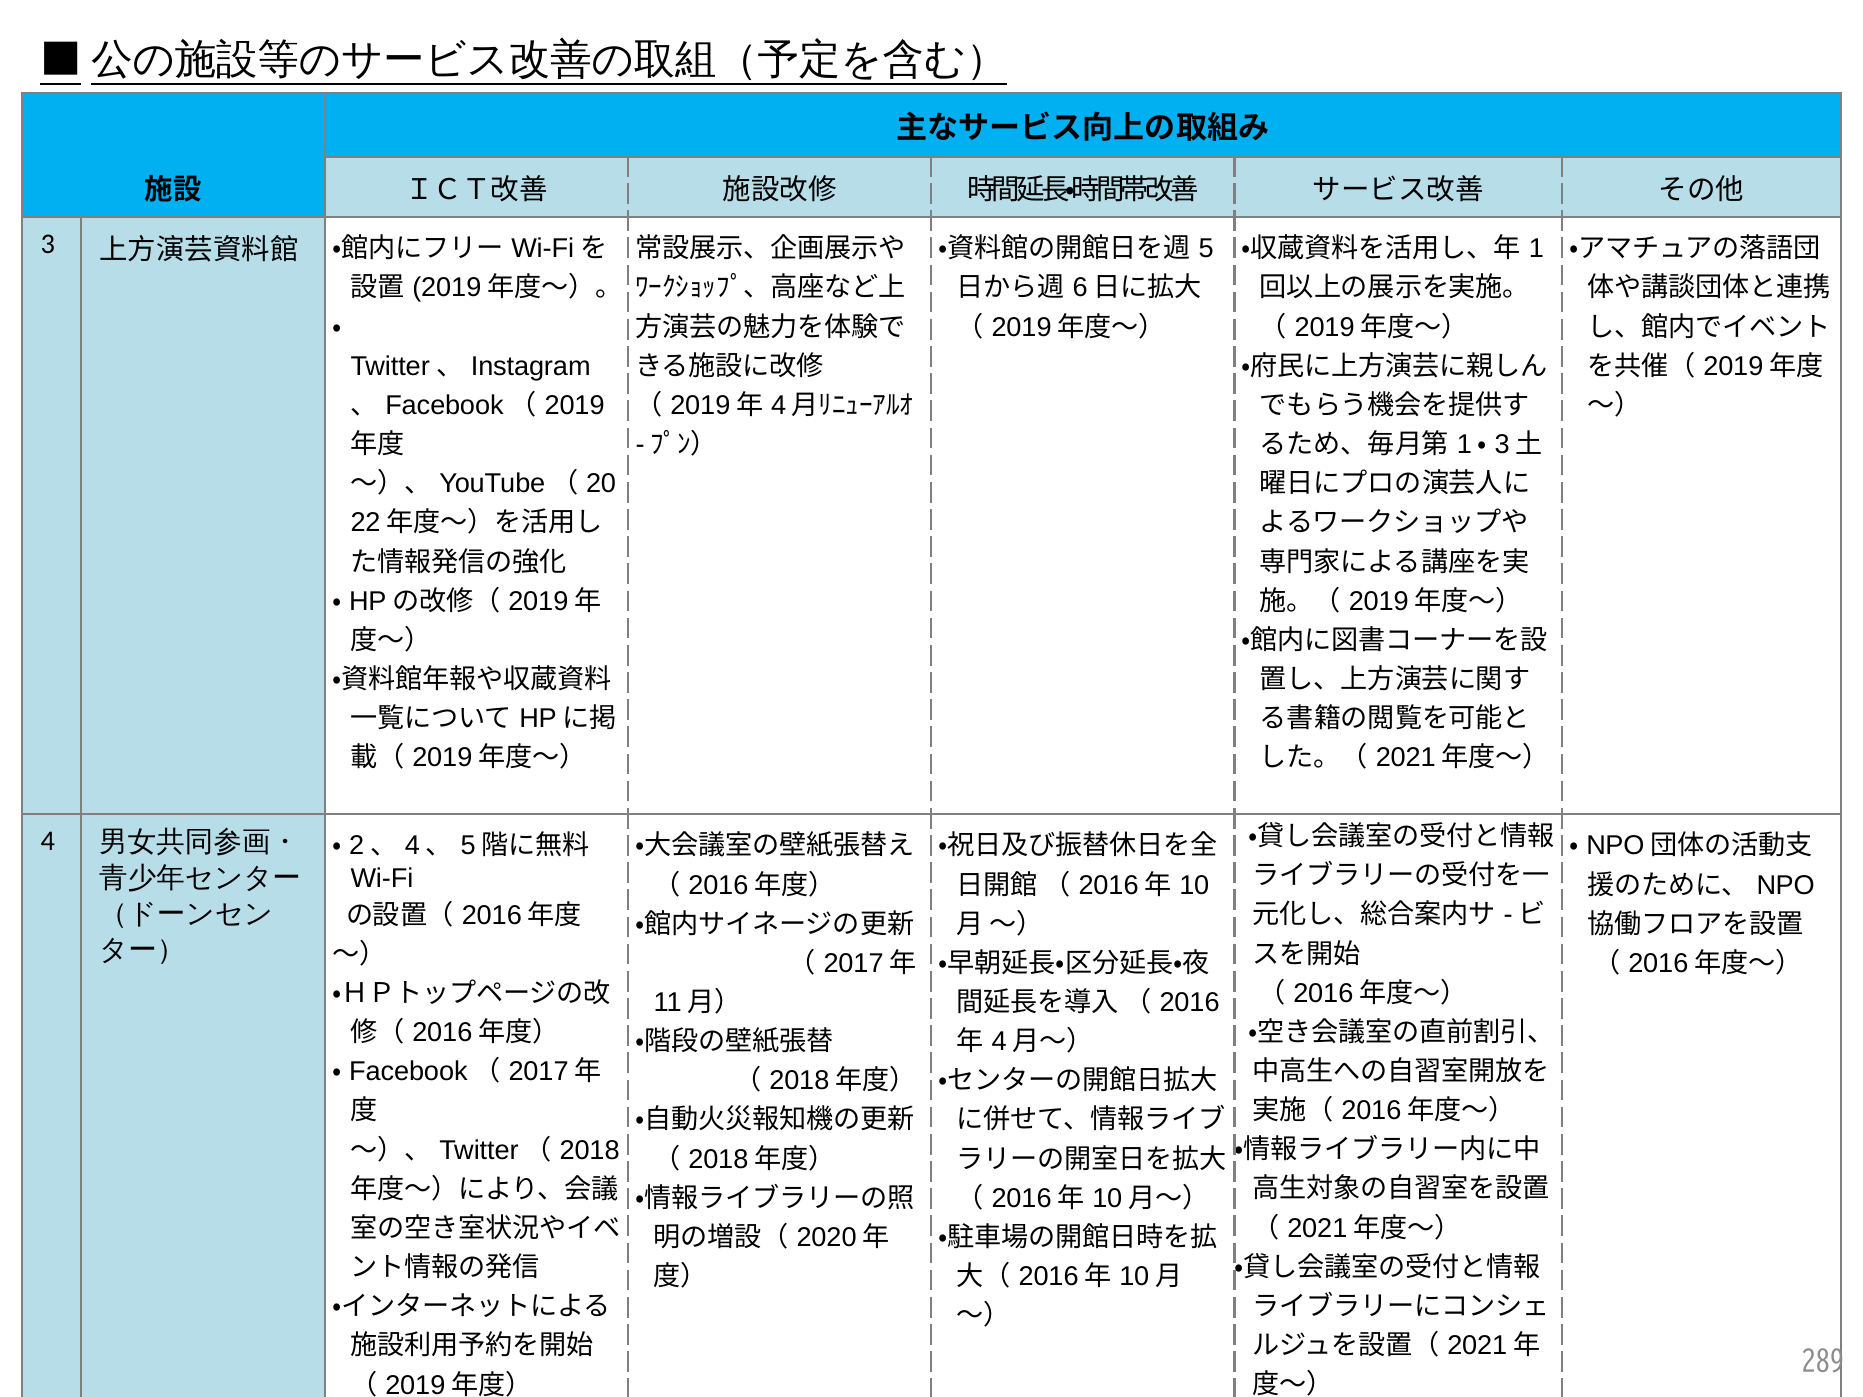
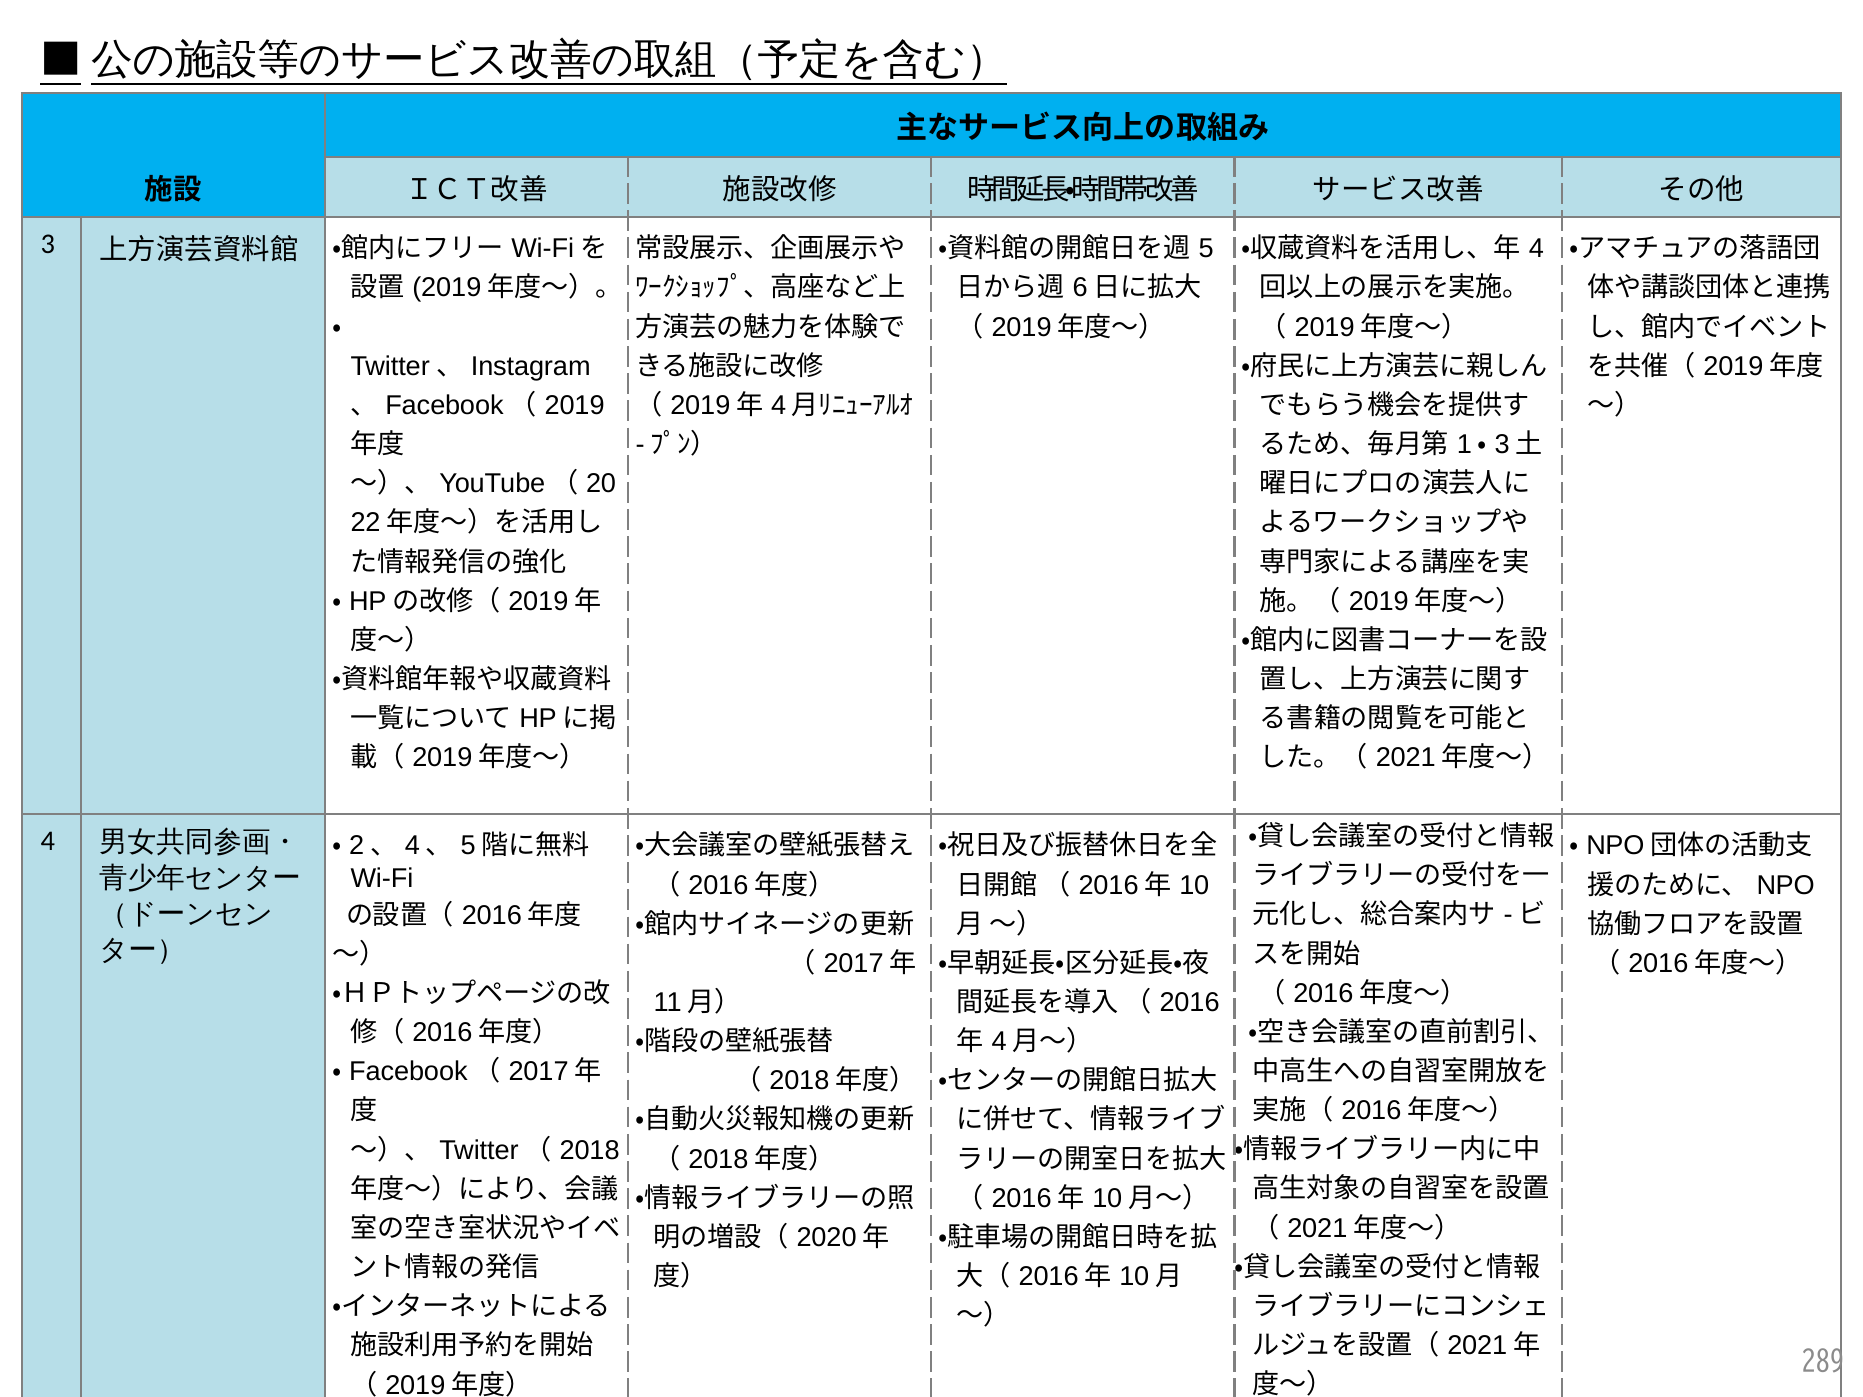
1 at (1536, 249): 1 -> 4
